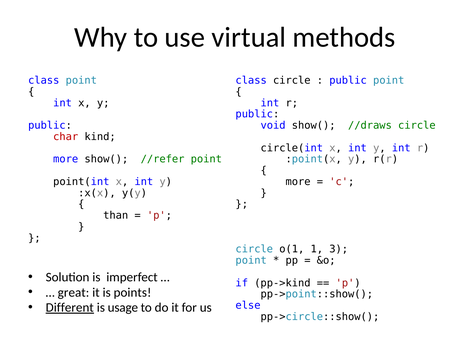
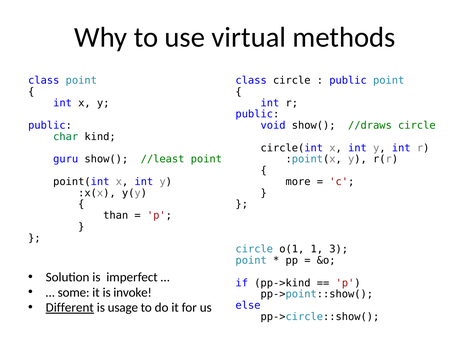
char colour: red -> green
more at (66, 159): more -> guru
//refer: //refer -> //least
great: great -> some
points: points -> invoke
